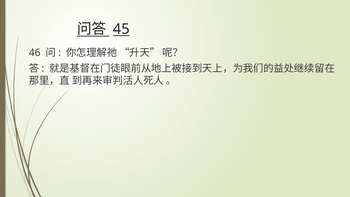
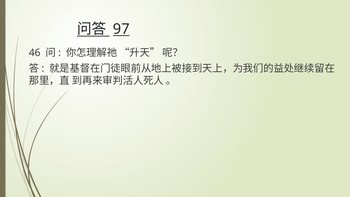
45: 45 -> 97
